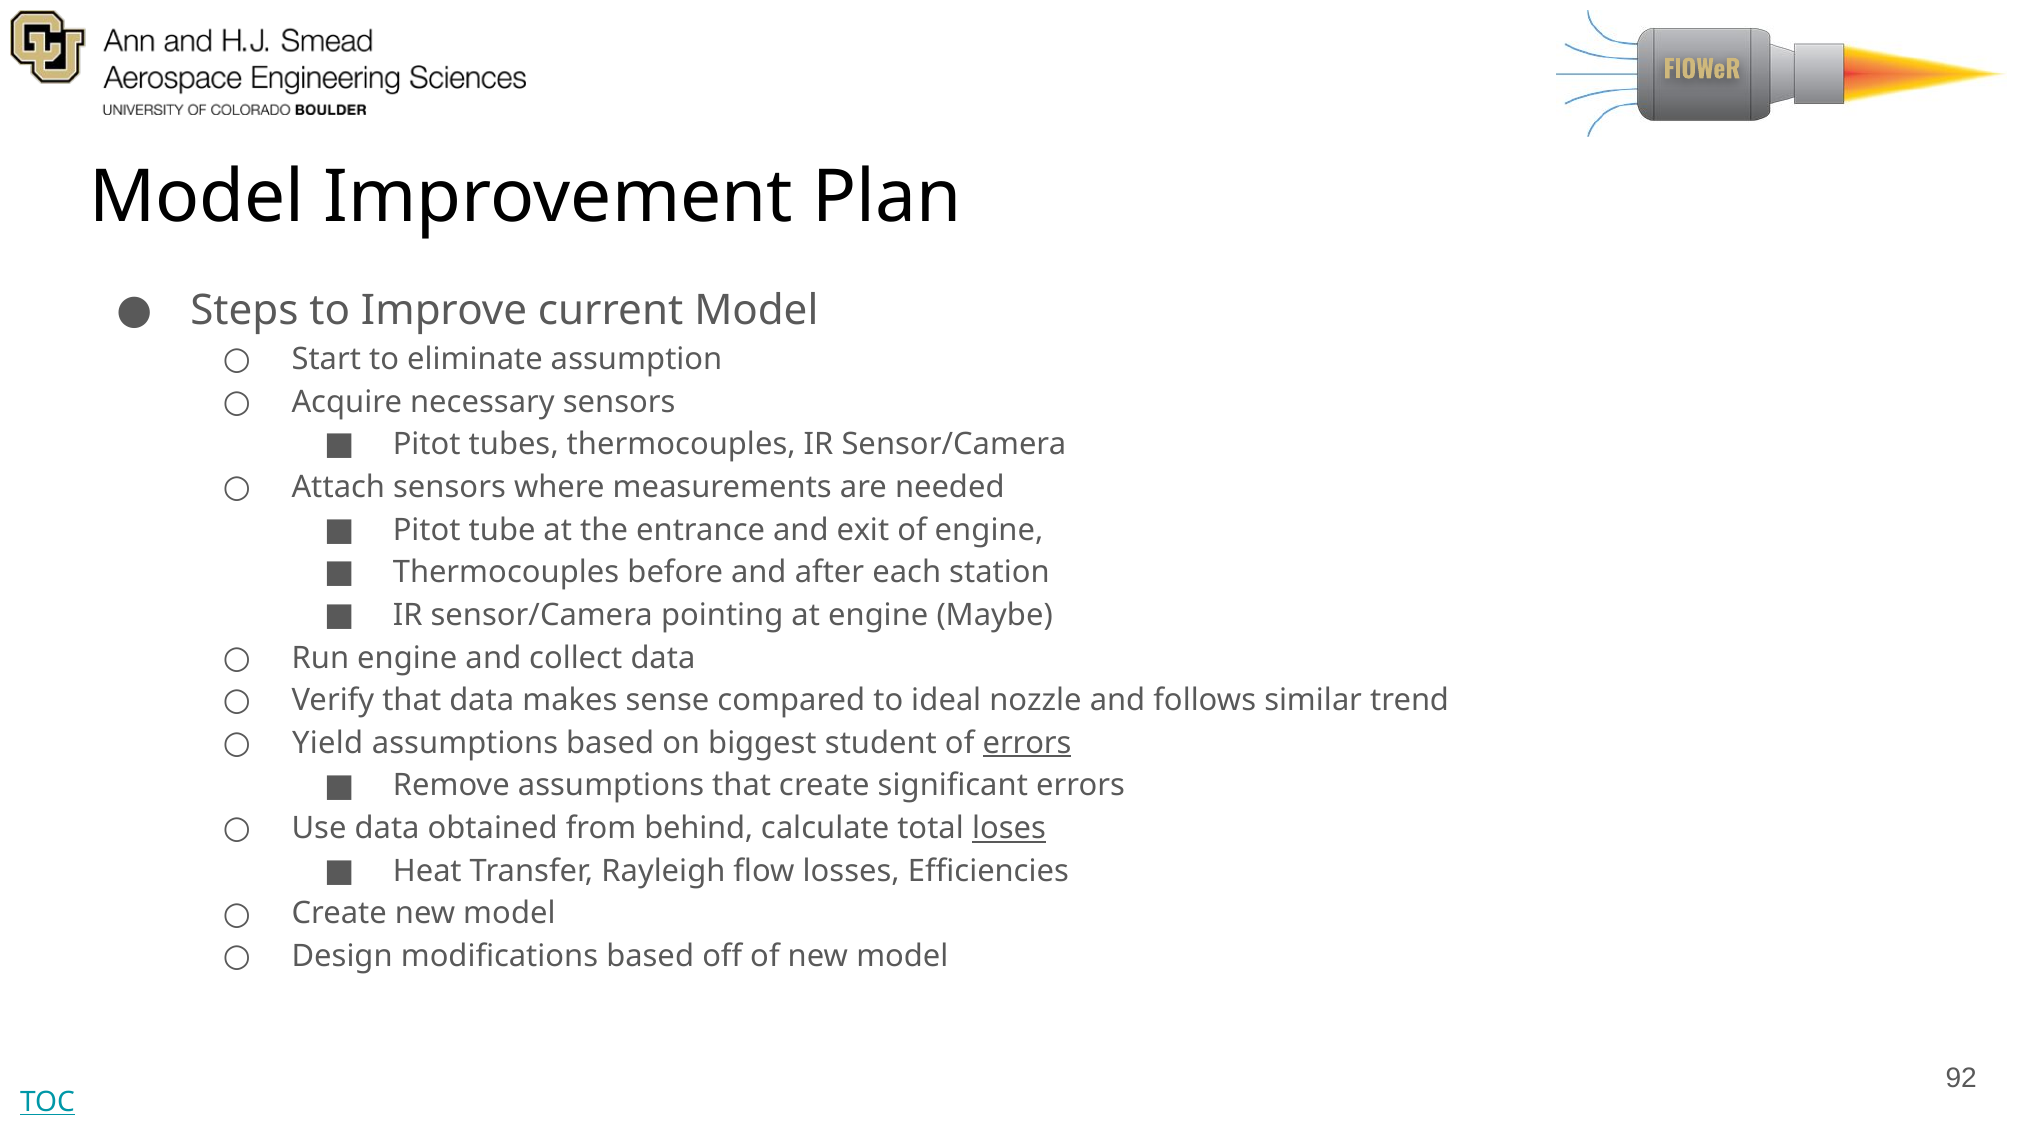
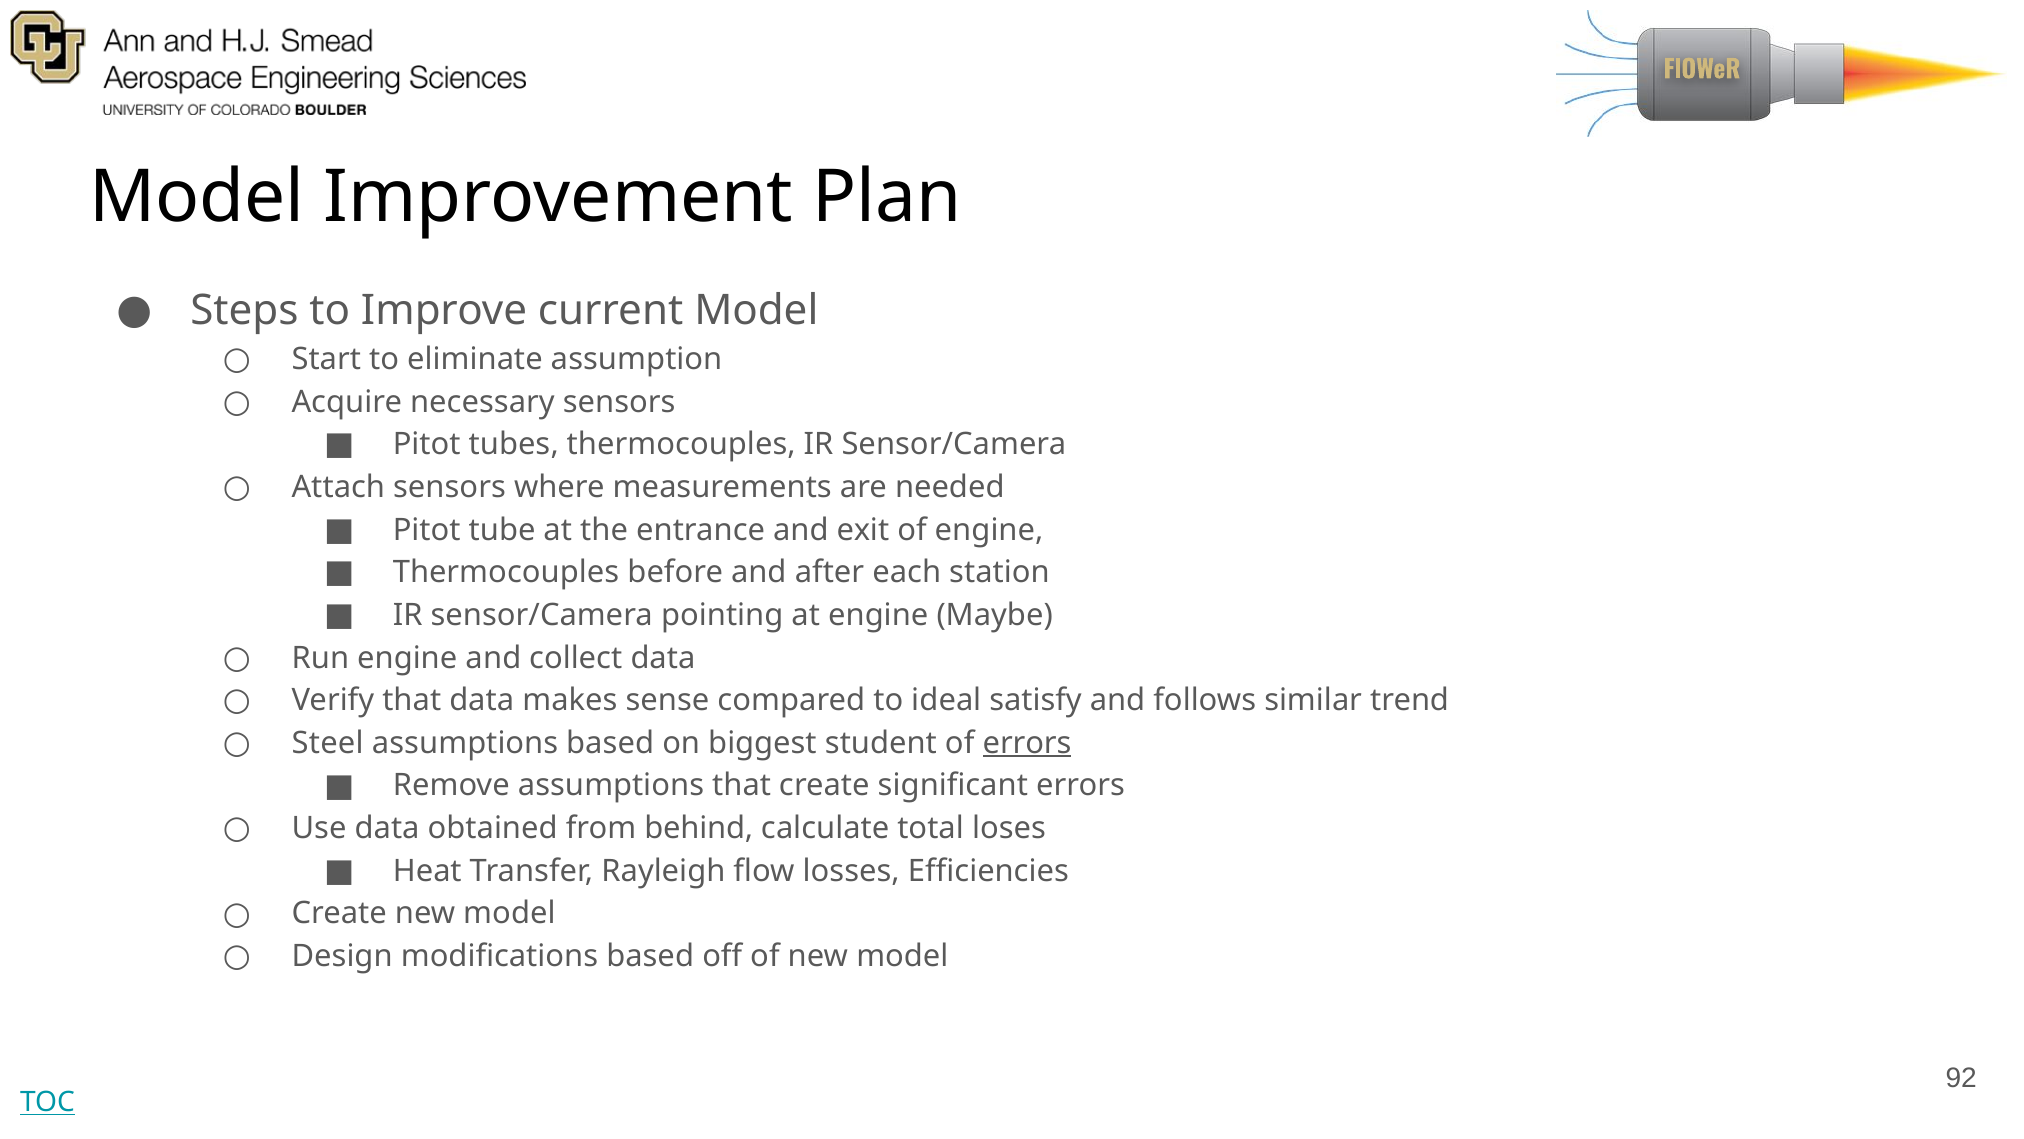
nozzle: nozzle -> satisfy
Yield: Yield -> Steel
loses underline: present -> none
